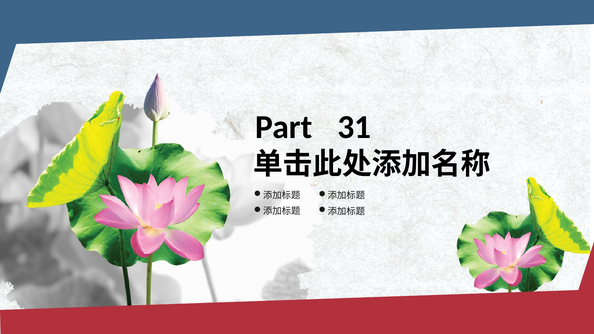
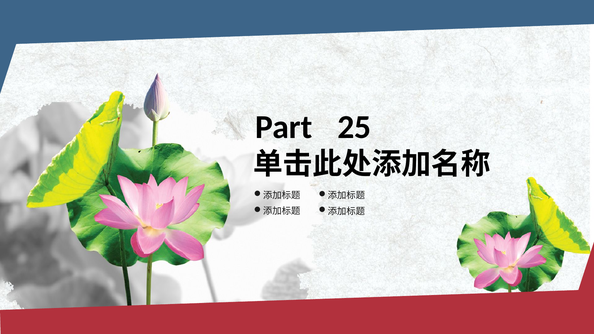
31: 31 -> 25
